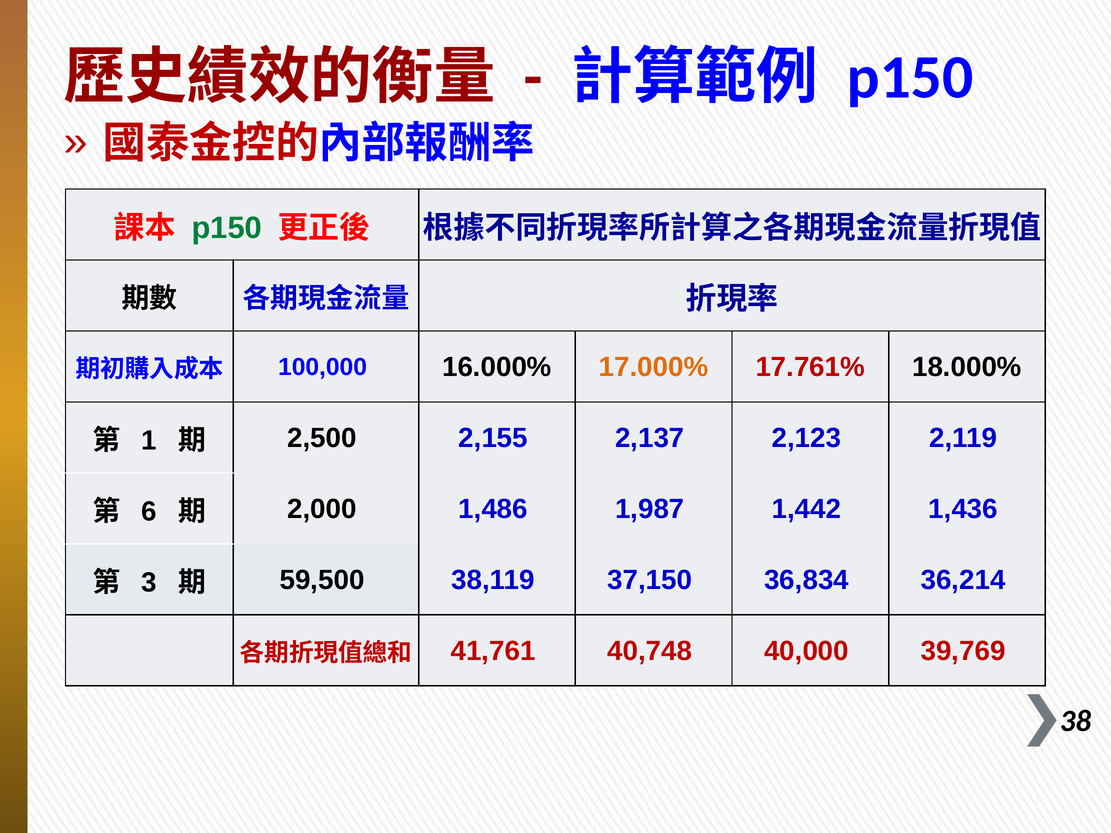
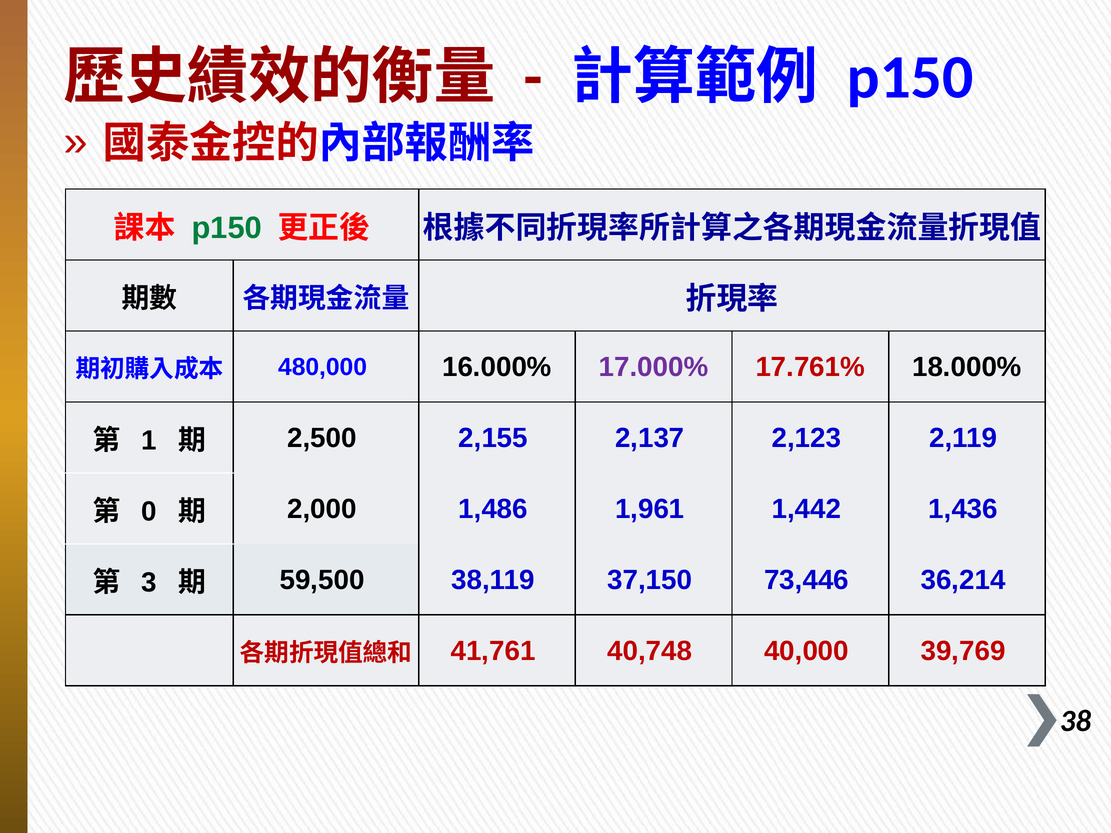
100,000: 100,000 -> 480,000
17.000% colour: orange -> purple
6: 6 -> 0
1,987: 1,987 -> 1,961
36,834: 36,834 -> 73,446
